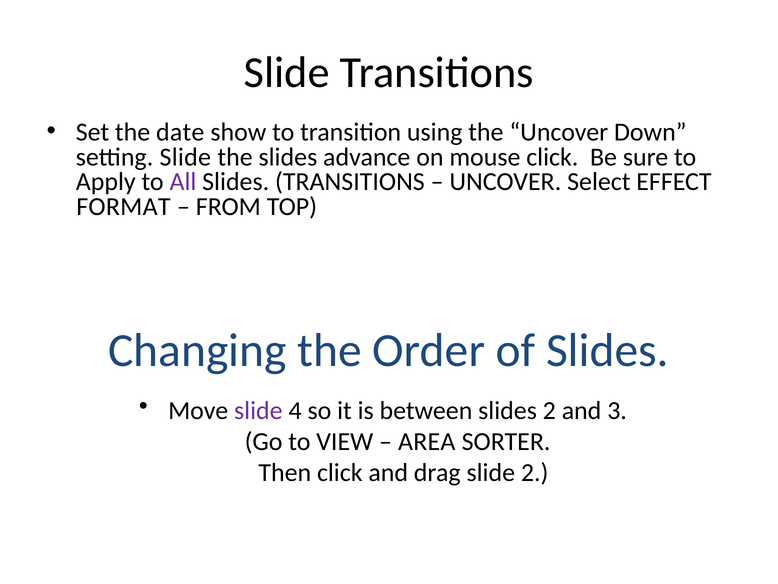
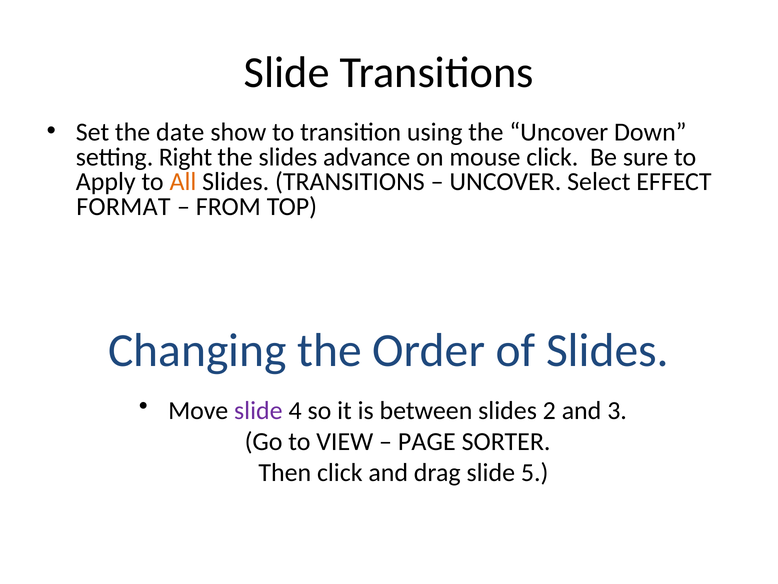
setting Slide: Slide -> Right
All colour: purple -> orange
AREA: AREA -> PAGE
slide 2: 2 -> 5
